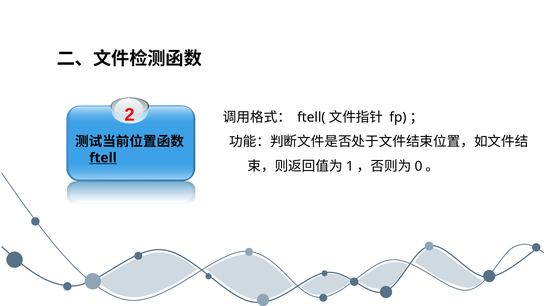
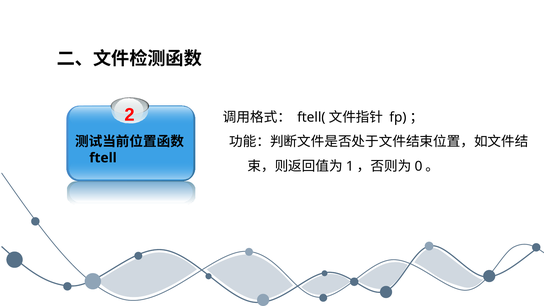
ftell underline: present -> none
